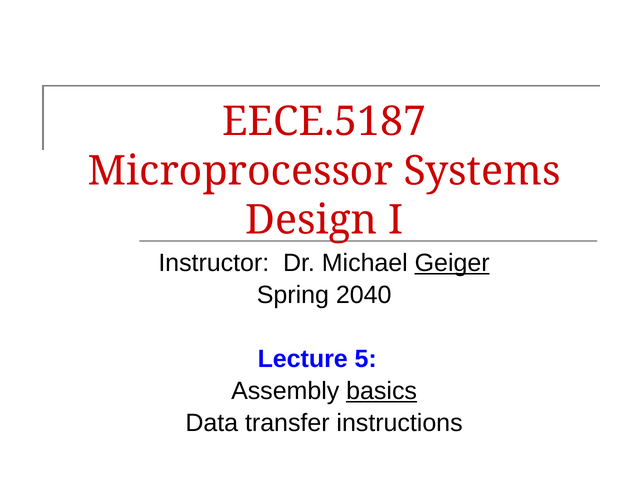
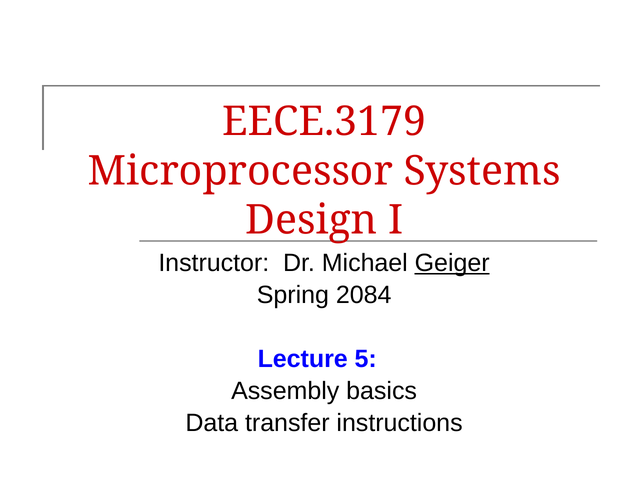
EECE.5187: EECE.5187 -> EECE.3179
2040: 2040 -> 2084
basics underline: present -> none
